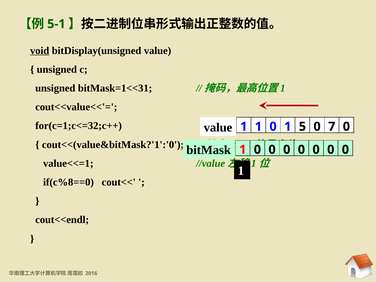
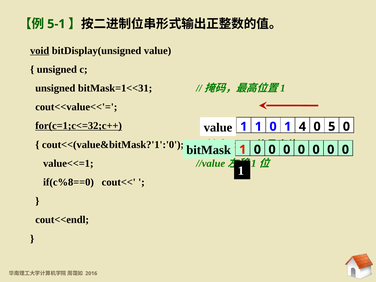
for(c=1;c<=32;c++ underline: none -> present
5: 5 -> 4
7: 7 -> 5
